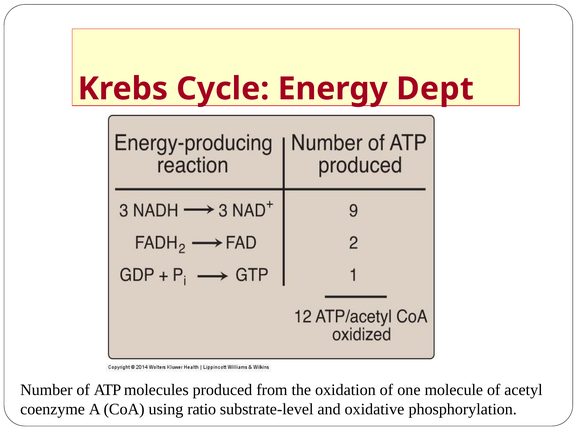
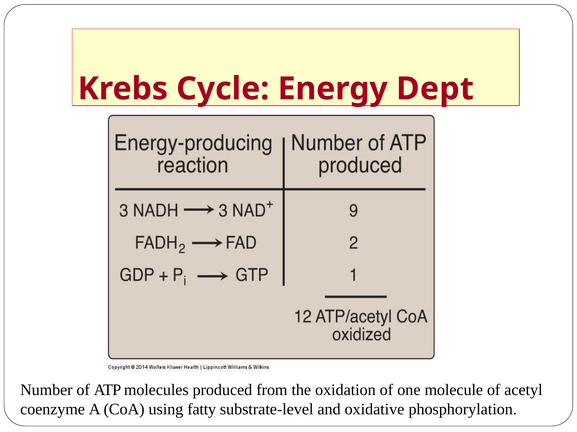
ratio: ratio -> fatty
